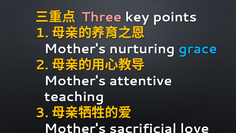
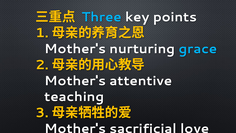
Three colour: pink -> light blue
